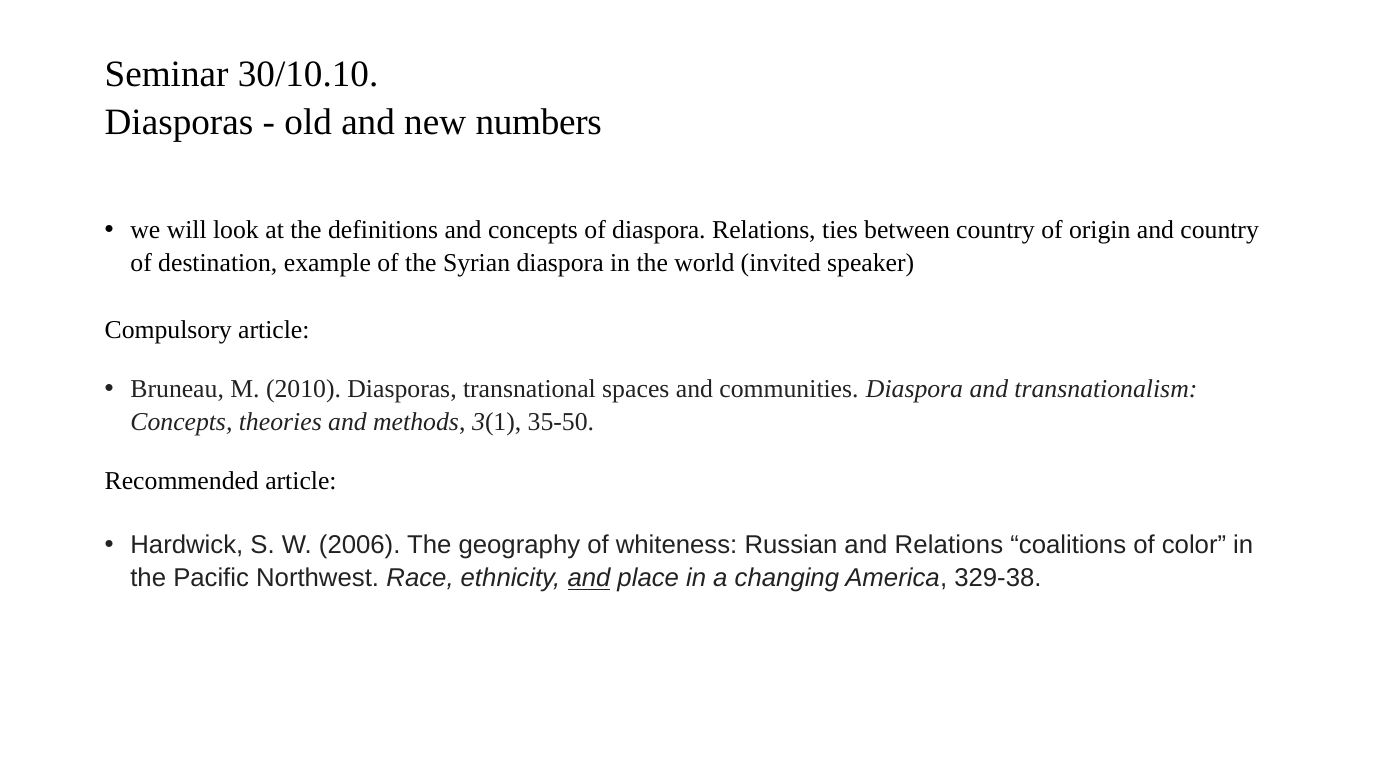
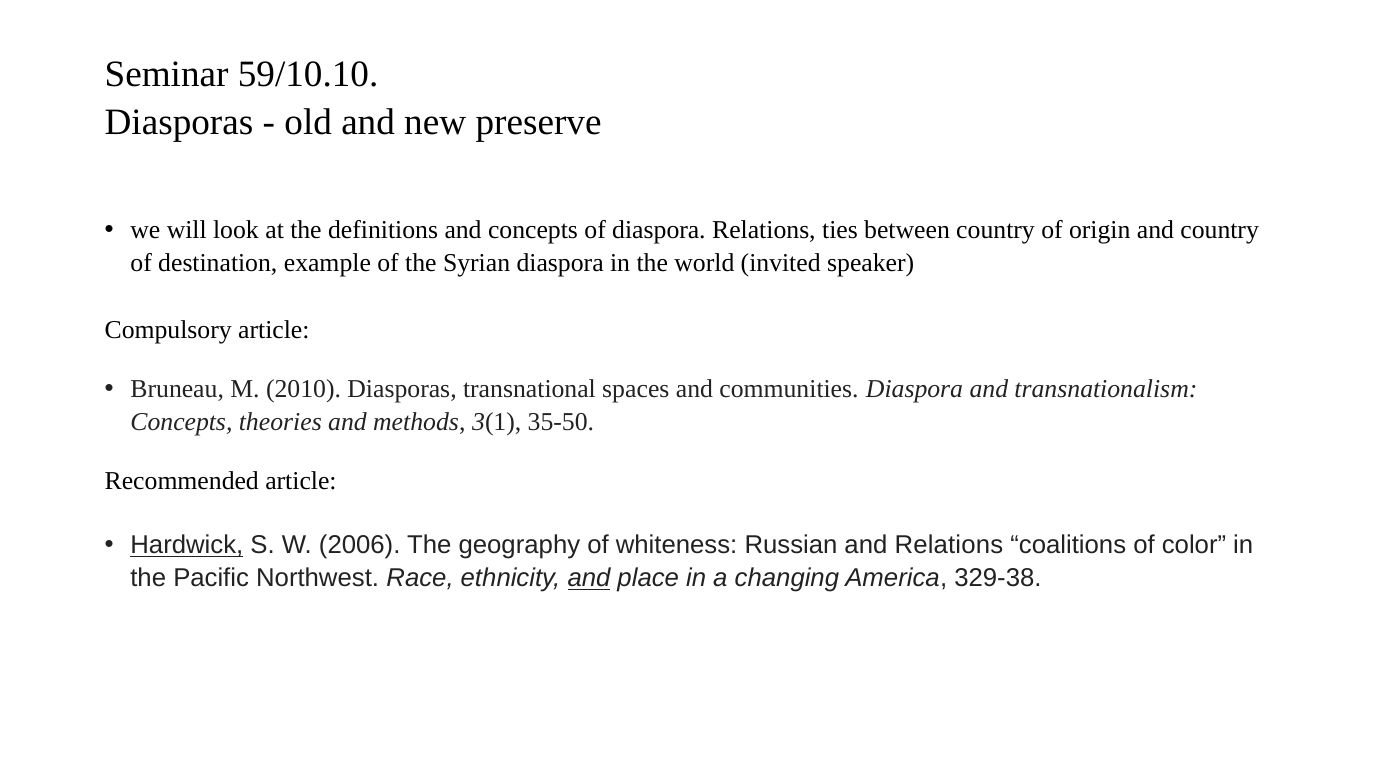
30/10.10: 30/10.10 -> 59/10.10
numbers: numbers -> preserve
Hardwick underline: none -> present
